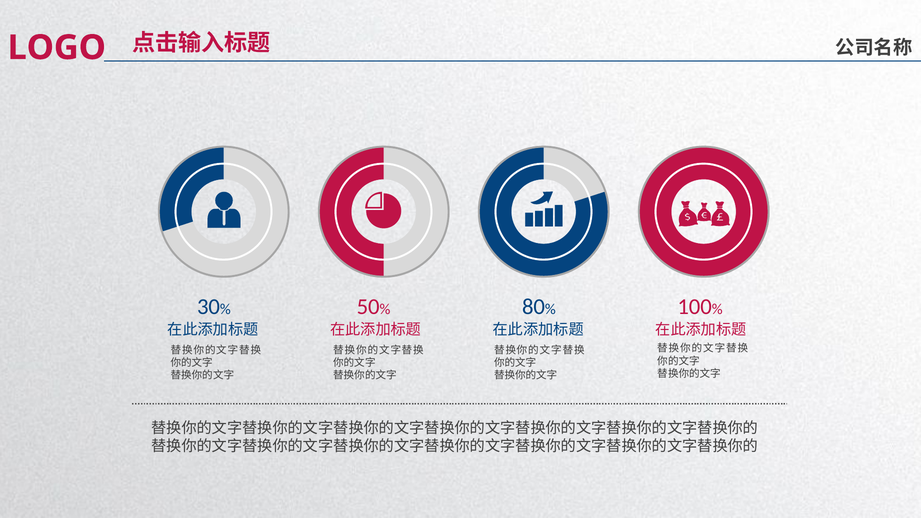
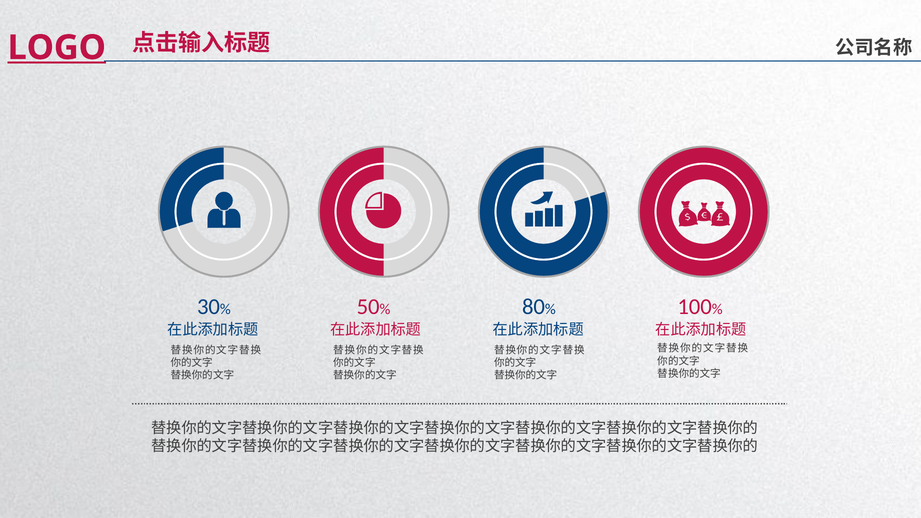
LOGO underline: none -> present
